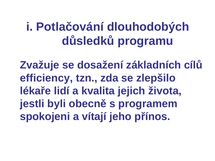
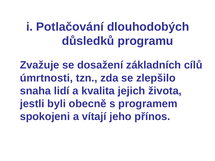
efficiency: efficiency -> úmrtnosti
lékaře: lékaře -> snaha
